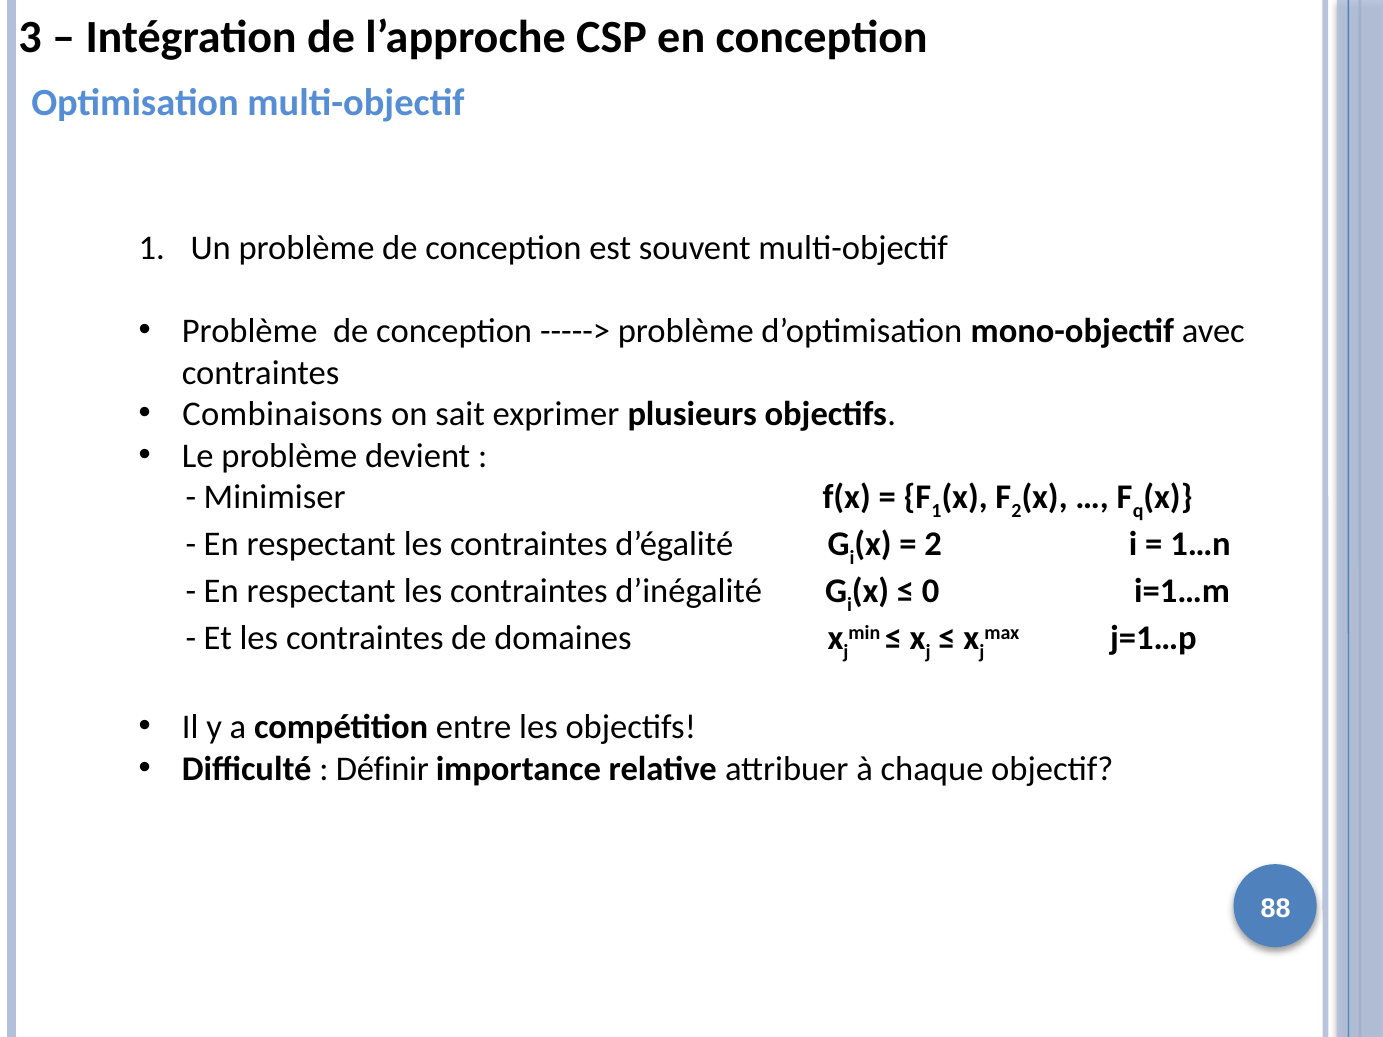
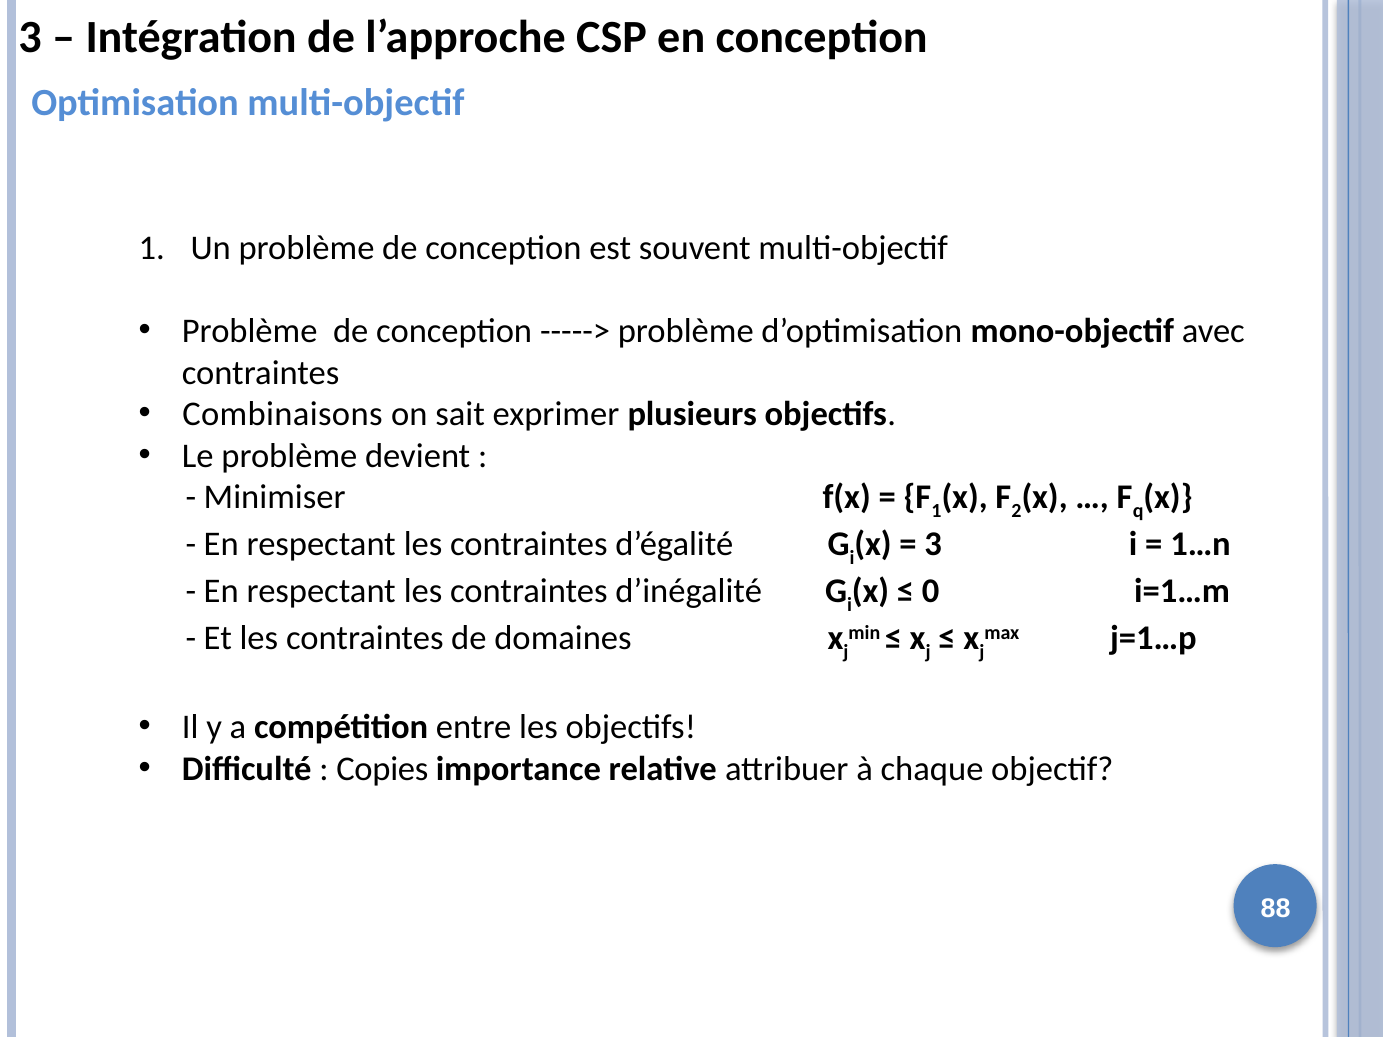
2 at (933, 544): 2 -> 3
Définir: Définir -> Copies
